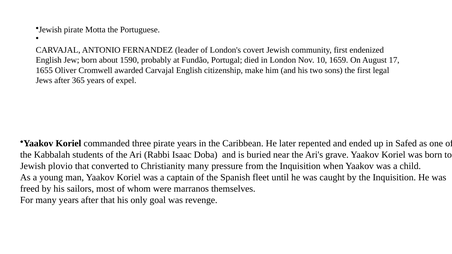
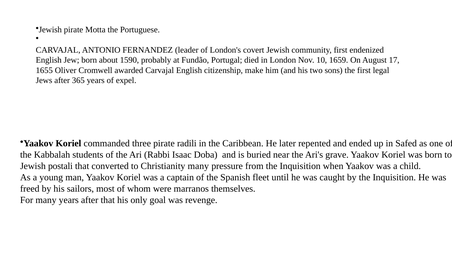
pirate years: years -> radili
plovio: plovio -> postali
